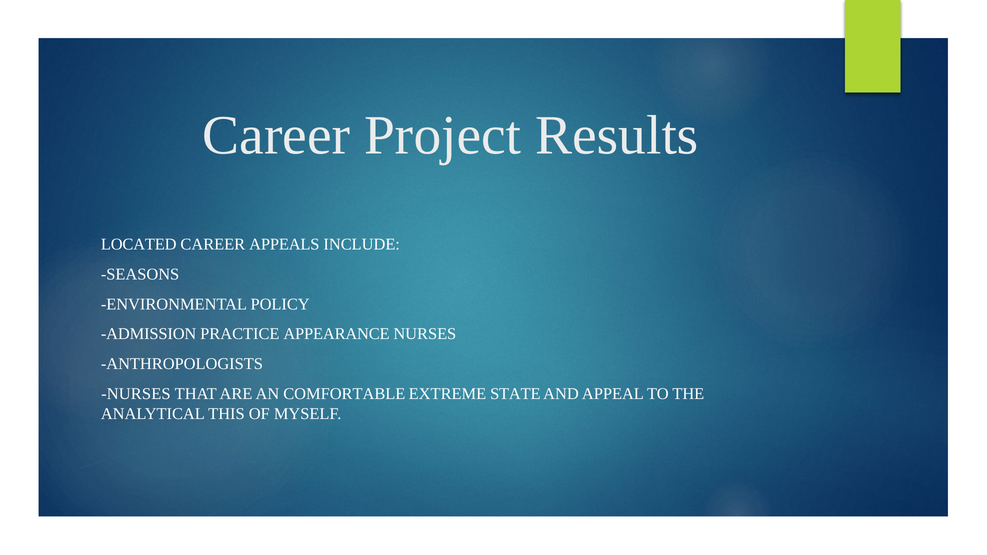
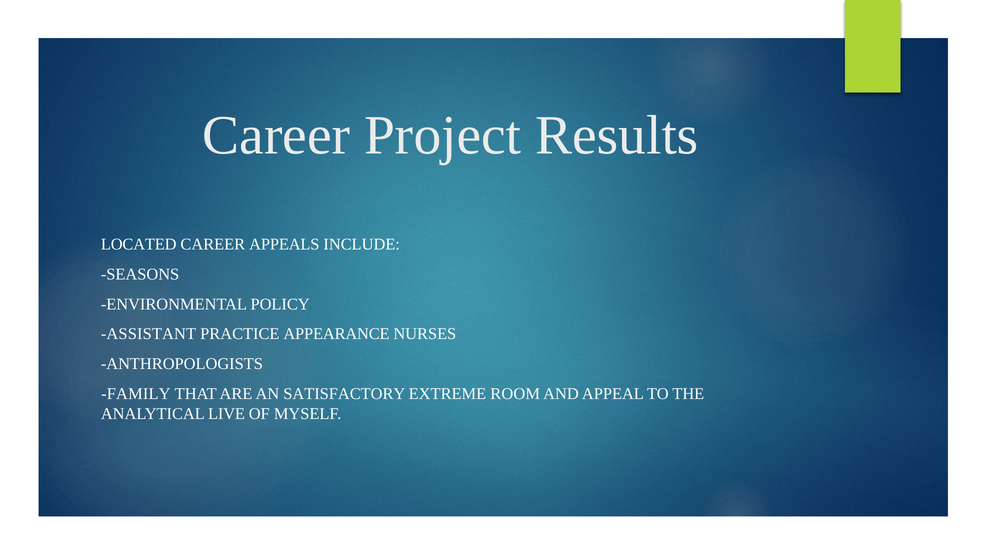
ADMISSION: ADMISSION -> ASSISTANT
NURSES at (136, 394): NURSES -> FAMILY
COMFORTABLE: COMFORTABLE -> SATISFACTORY
STATE: STATE -> ROOM
THIS: THIS -> LIVE
